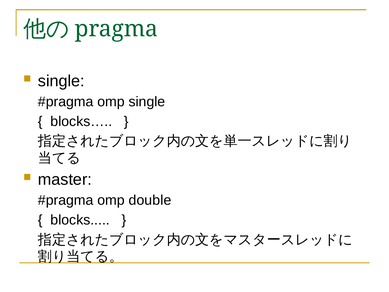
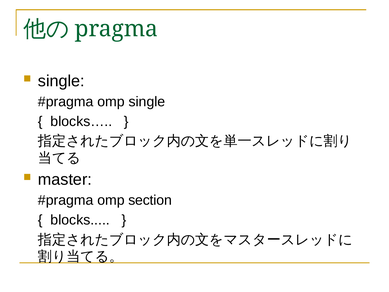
double: double -> section
